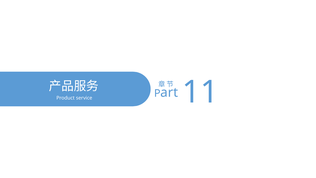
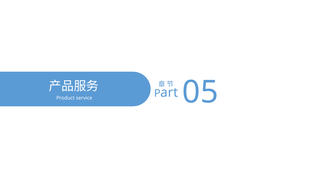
11: 11 -> 05
